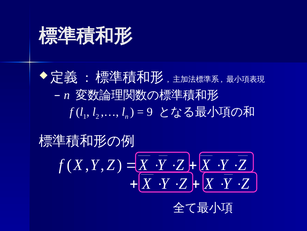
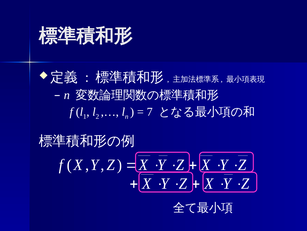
9: 9 -> 7
